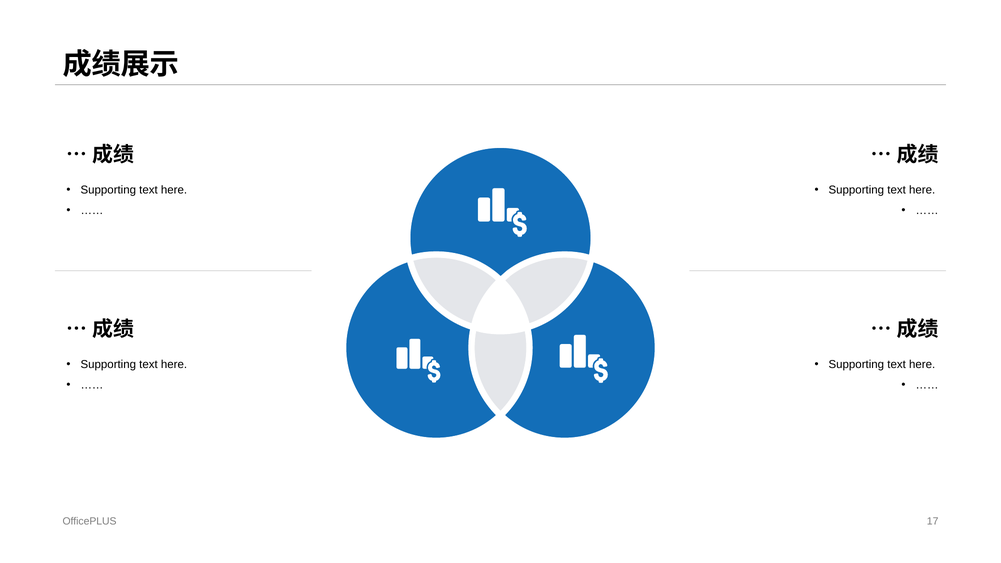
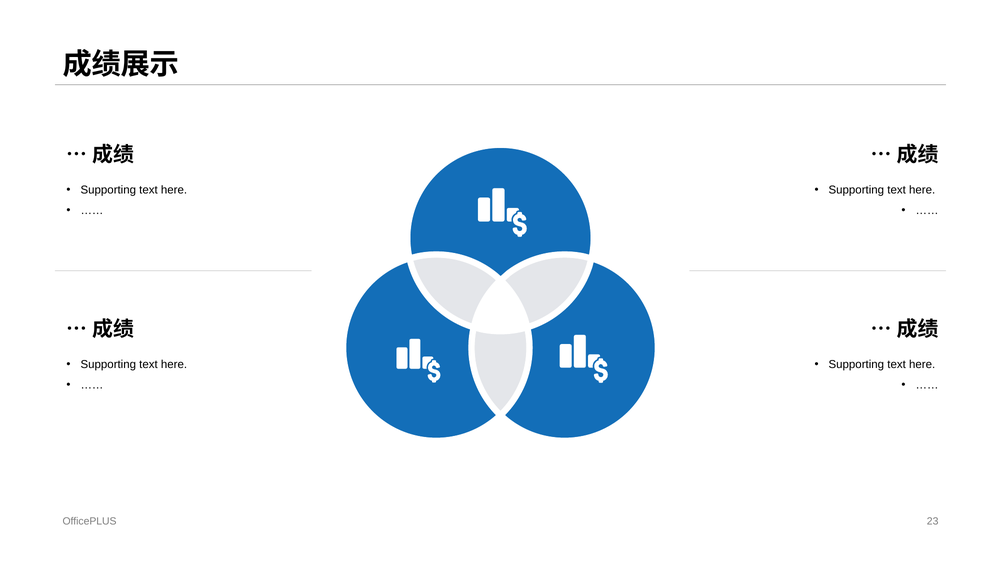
17: 17 -> 23
